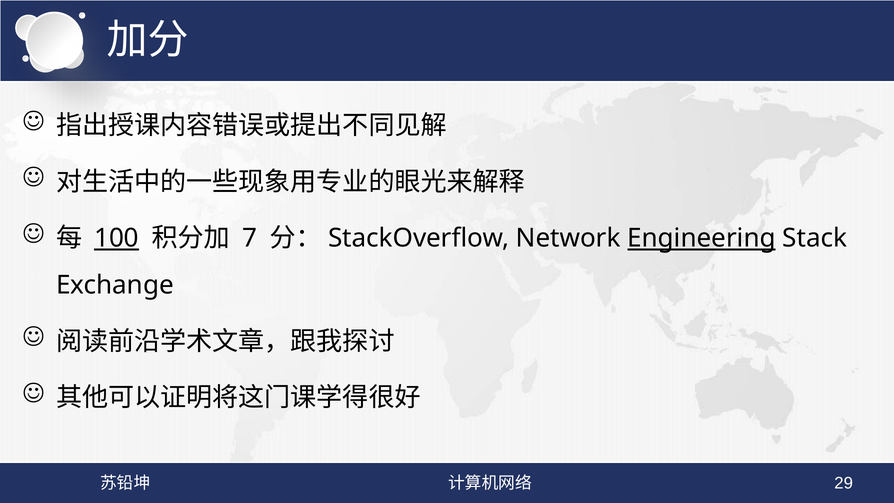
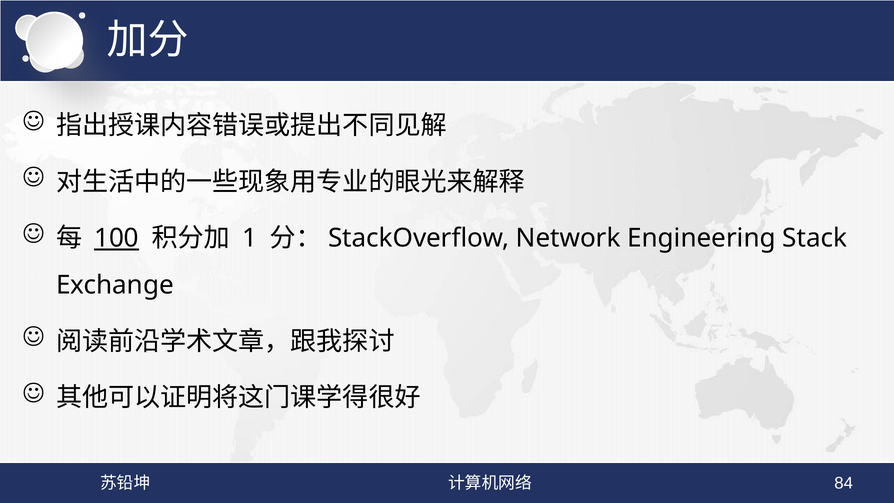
7: 7 -> 1
Engineering underline: present -> none
29: 29 -> 84
